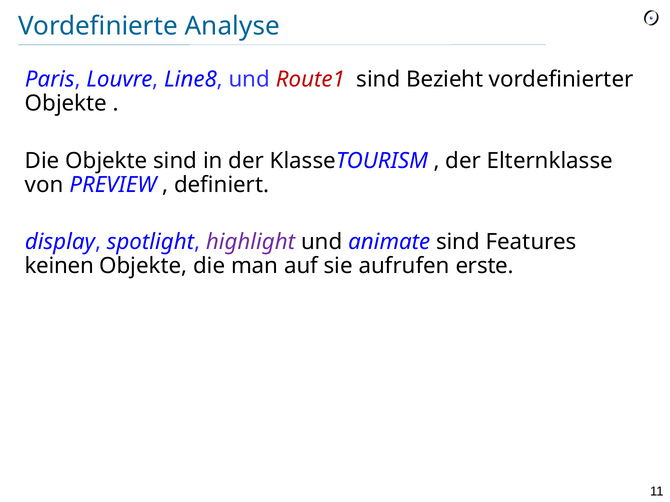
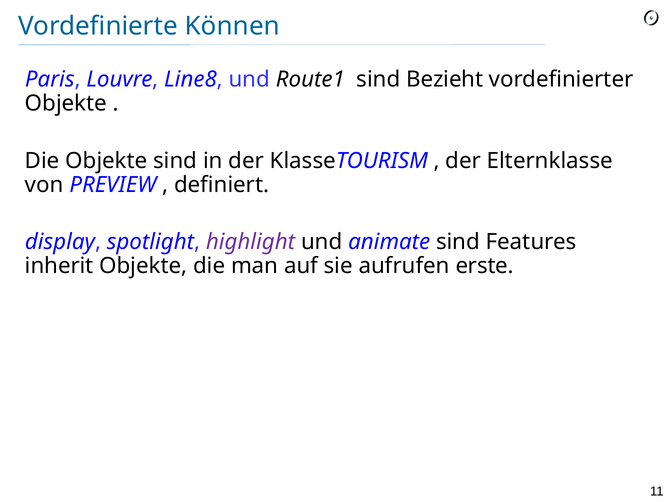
Analyse: Analyse -> Können
Route1 colour: red -> black
keinen: keinen -> inherit
